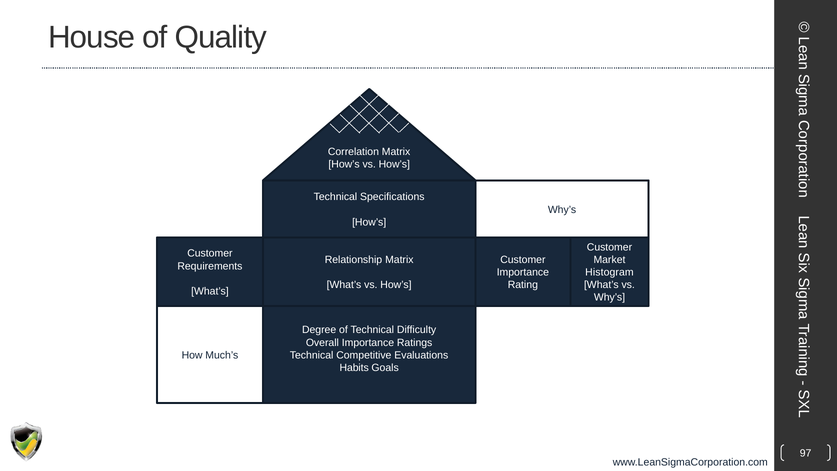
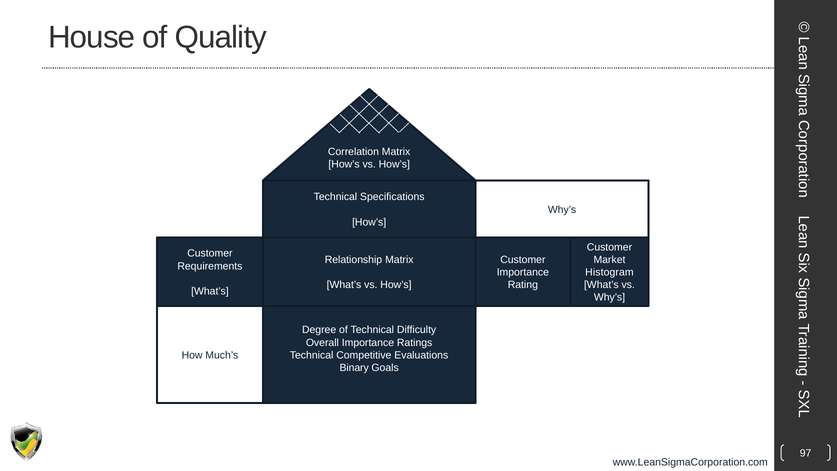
Habits: Habits -> Binary
